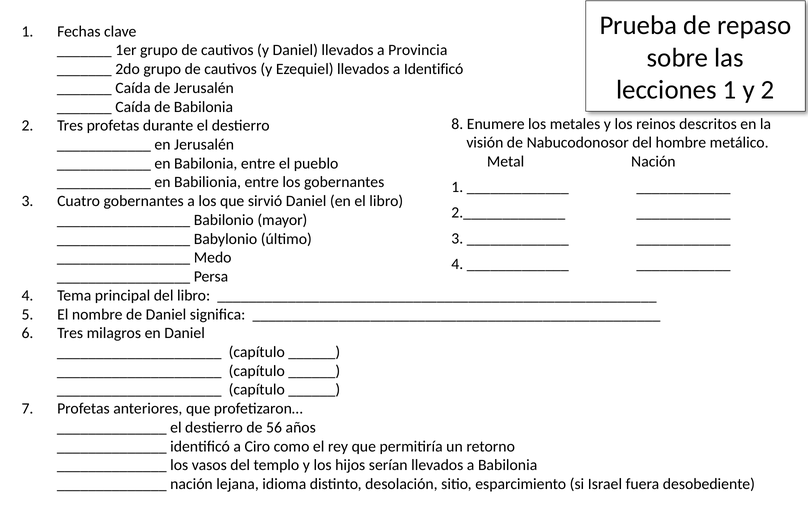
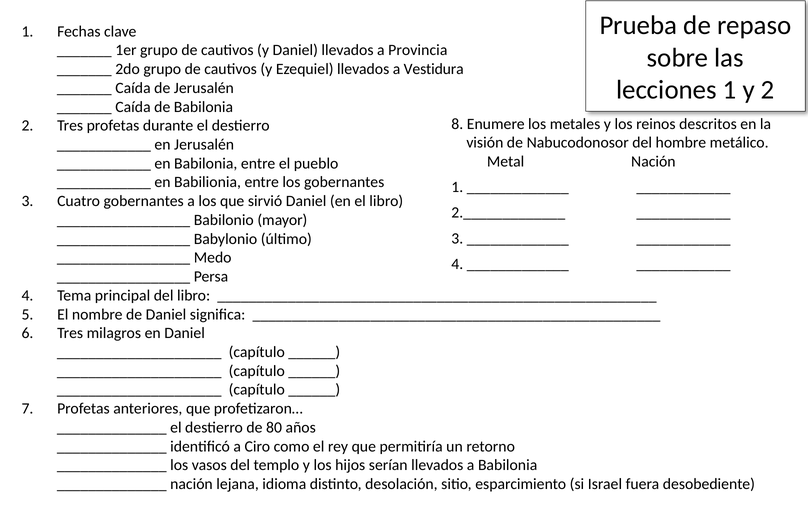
a Identificó: Identificó -> Vestidura
56: 56 -> 80
